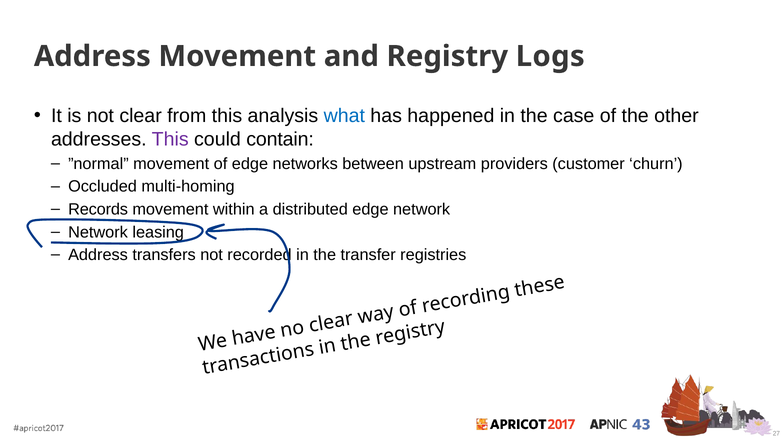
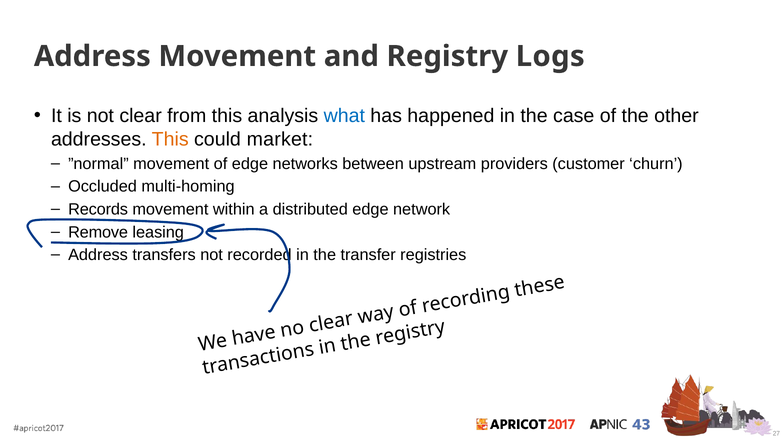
This at (170, 139) colour: purple -> orange
contain: contain -> market
Network at (98, 232): Network -> Remove
